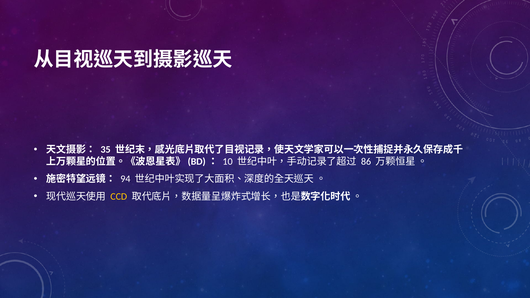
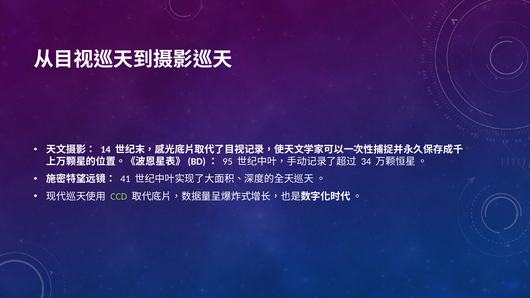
35: 35 -> 14
10: 10 -> 95
86: 86 -> 34
94: 94 -> 41
CCD colour: yellow -> light green
